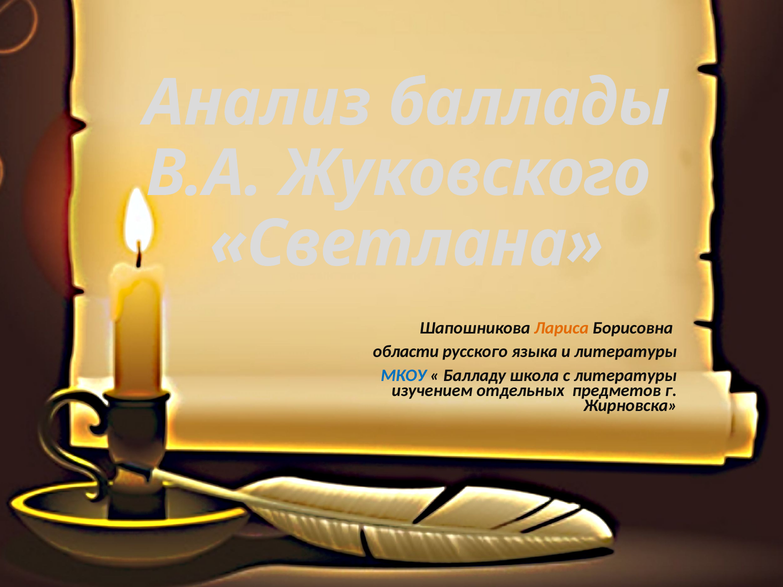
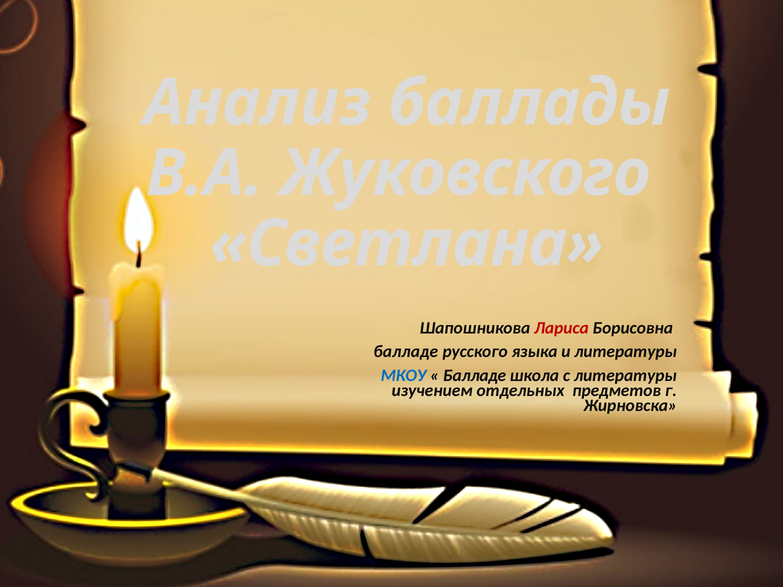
Лариса colour: orange -> red
области at (406, 352): области -> балладе
Балладу at (475, 376): Балладу -> Балладе
